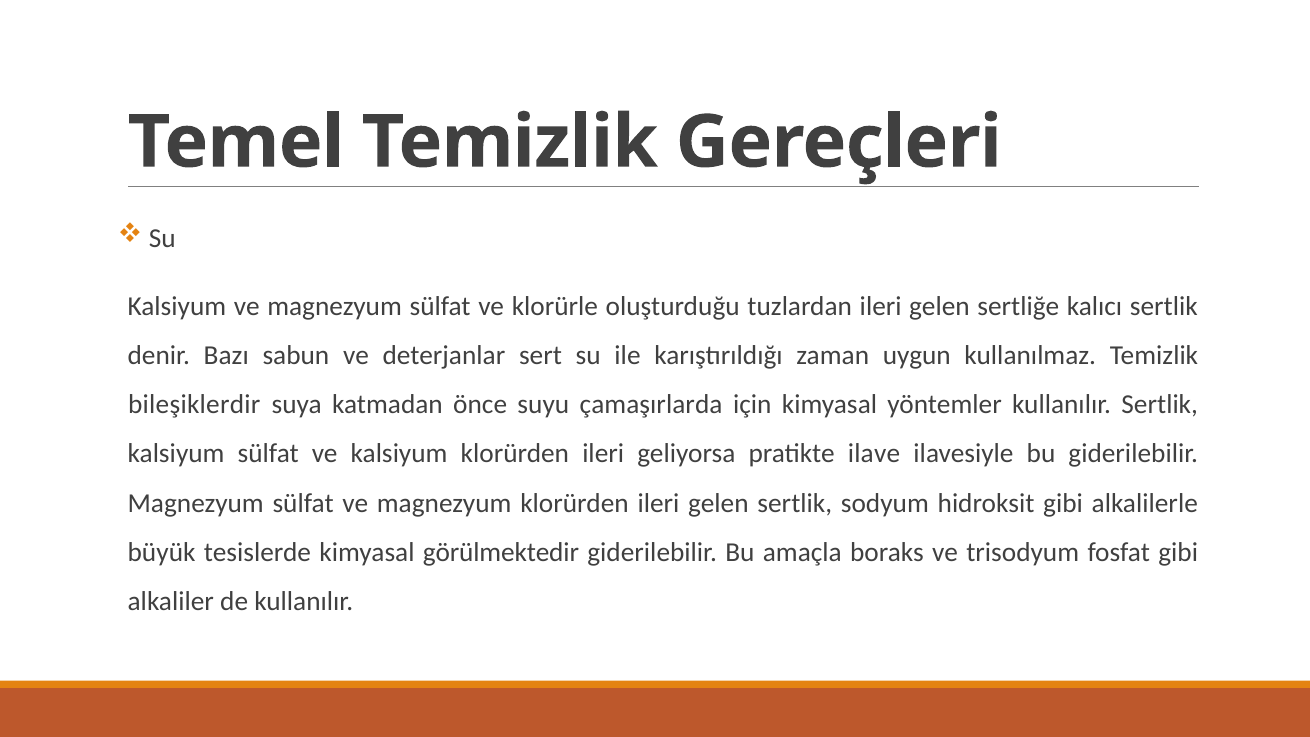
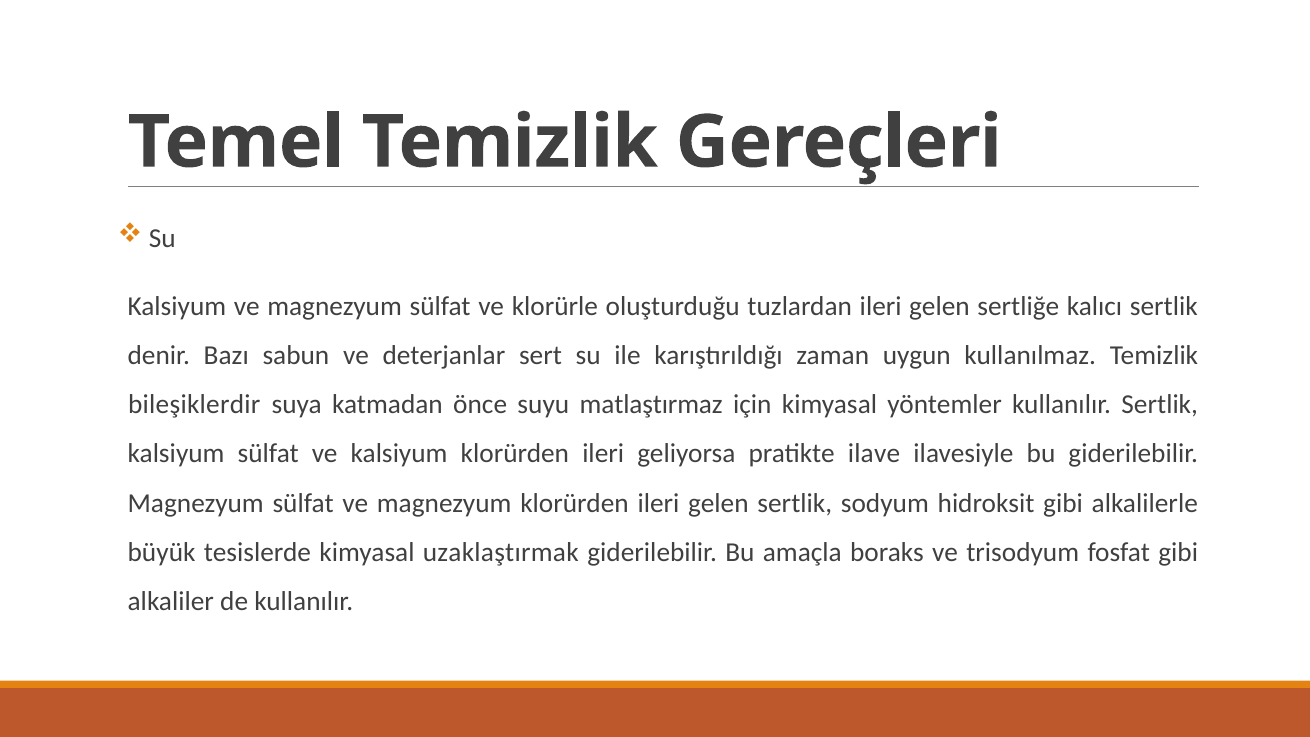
çamaşırlarda: çamaşırlarda -> matlaştırmaz
görülmektedir: görülmektedir -> uzaklaştırmak
